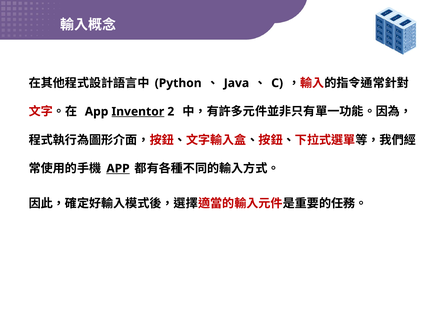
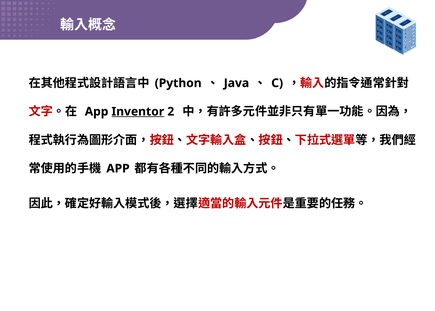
APP at (118, 168) underline: present -> none
